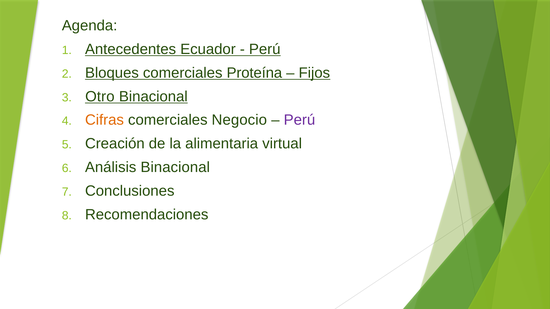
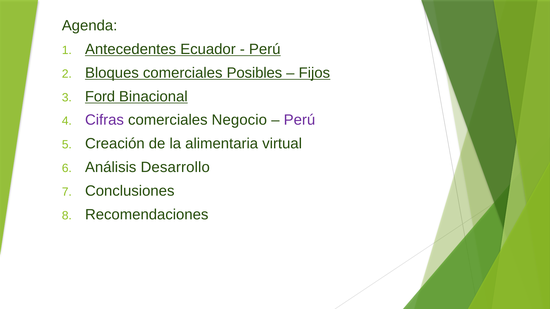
Proteína: Proteína -> Posibles
Otro: Otro -> Ford
Cifras colour: orange -> purple
Análisis Binacional: Binacional -> Desarrollo
